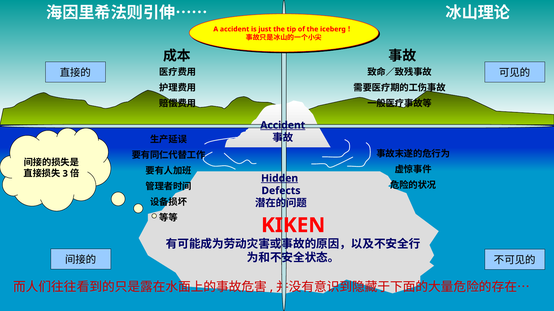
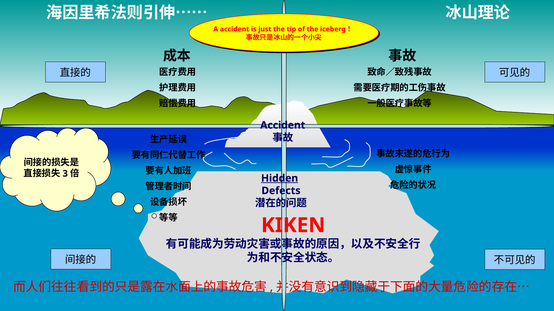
Accident at (283, 125) underline: present -> none
